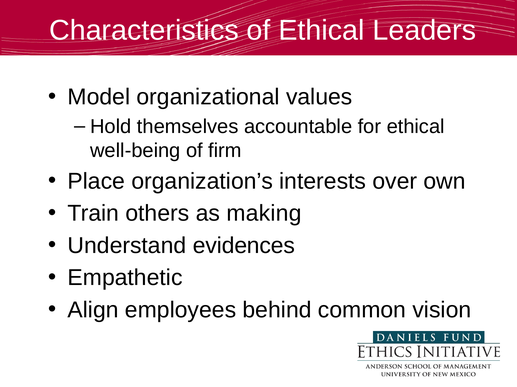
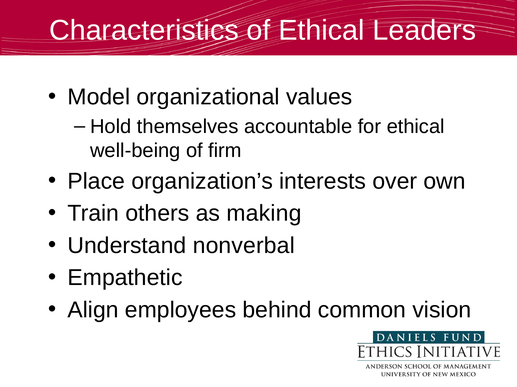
evidences: evidences -> nonverbal
